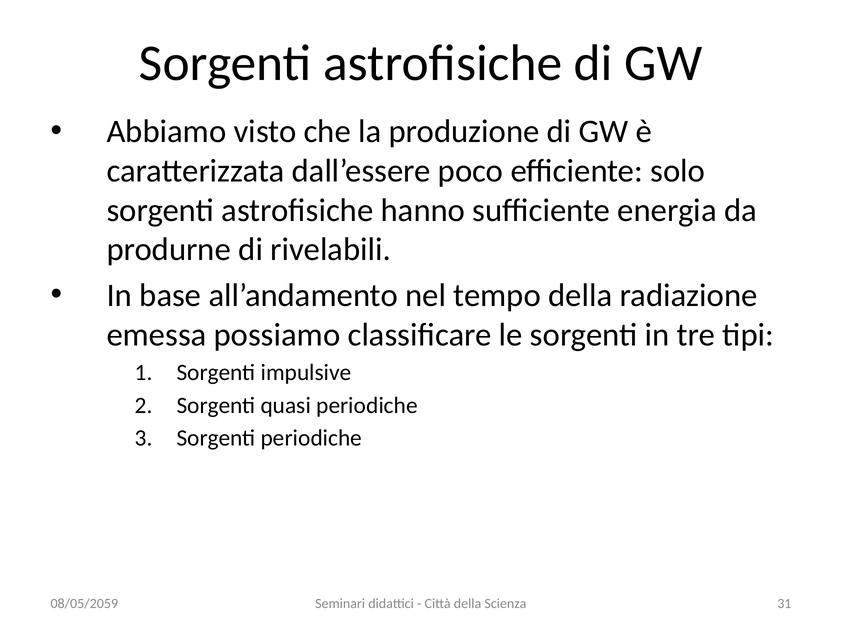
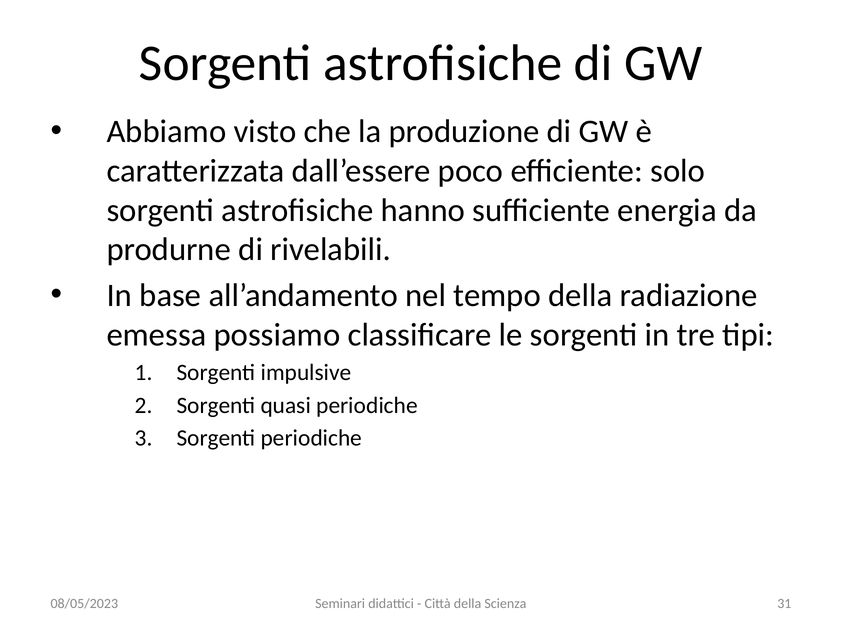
08/05/2059: 08/05/2059 -> 08/05/2023
